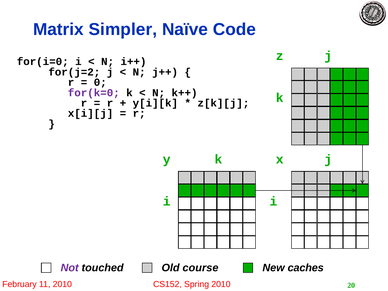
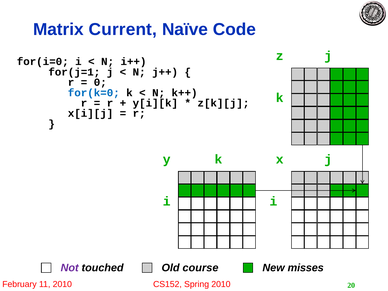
Simpler: Simpler -> Current
for(j=2: for(j=2 -> for(j=1
for(k=0 colour: purple -> blue
caches: caches -> misses
